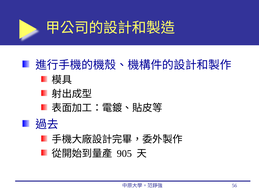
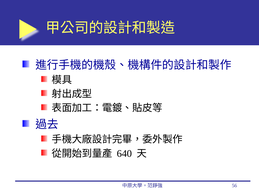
905: 905 -> 640
